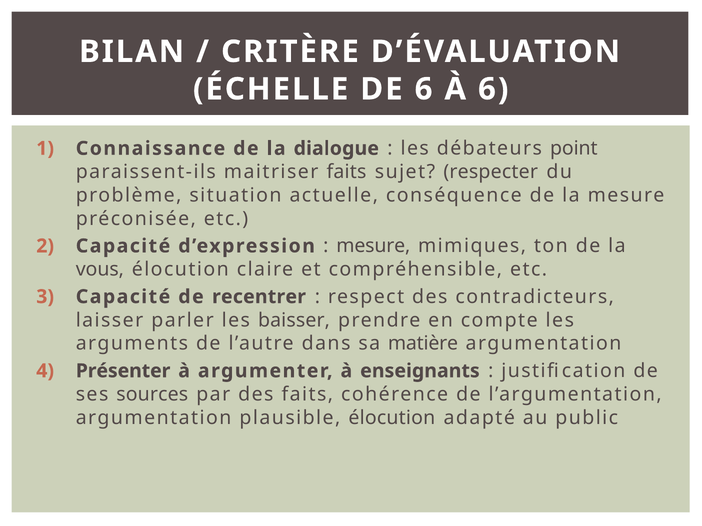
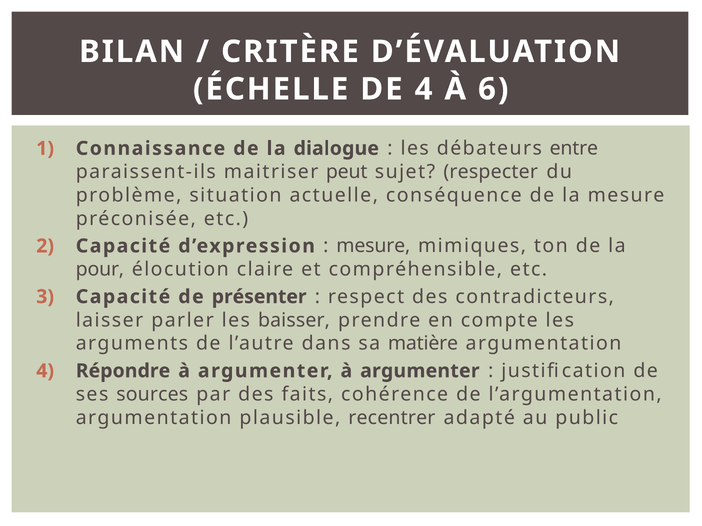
DE 6: 6 -> 4
point: point -> entre
maitriser faits: faits -> peut
vous: vous -> pour
recentrer: recentrer -> présenter
Présenter: Présenter -> Répondre
argumenter à enseignants: enseignants -> argumenter
plausible élocution: élocution -> recentrer
